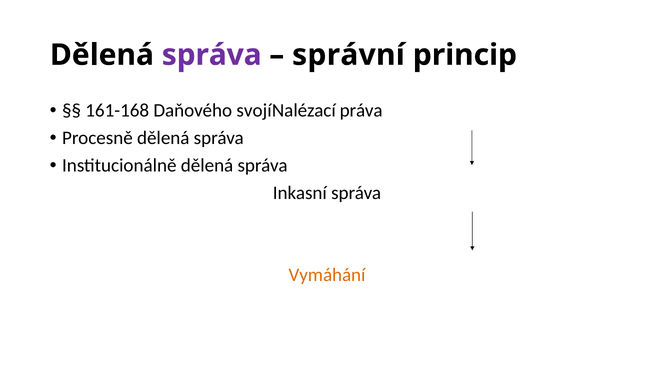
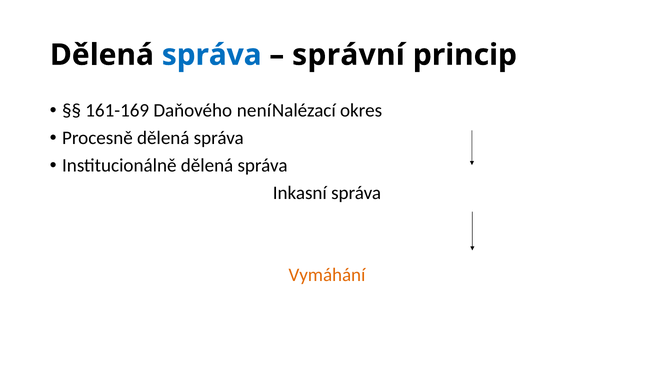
správa at (212, 55) colour: purple -> blue
161-168: 161-168 -> 161-169
svojí: svojí -> není
práva: práva -> okres
